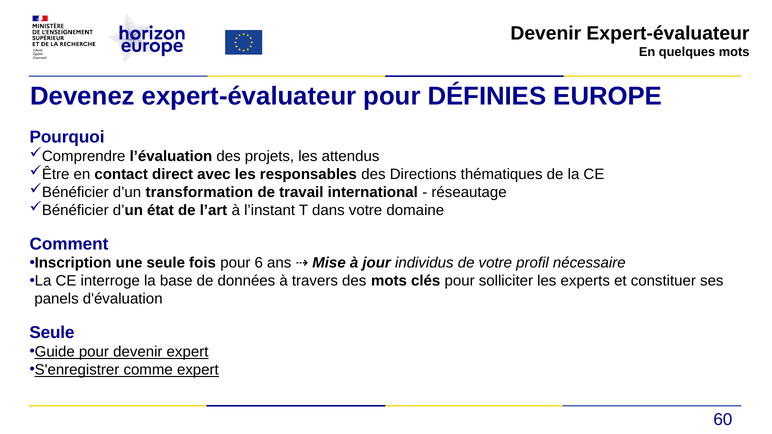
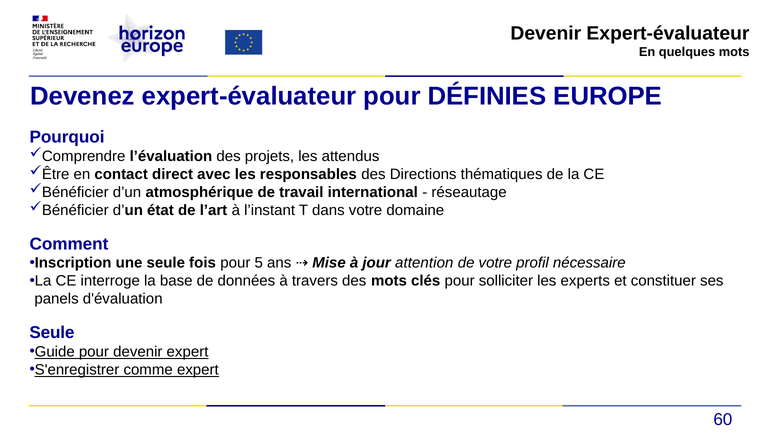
transformation: transformation -> atmosphérique
6: 6 -> 5
individus: individus -> attention
